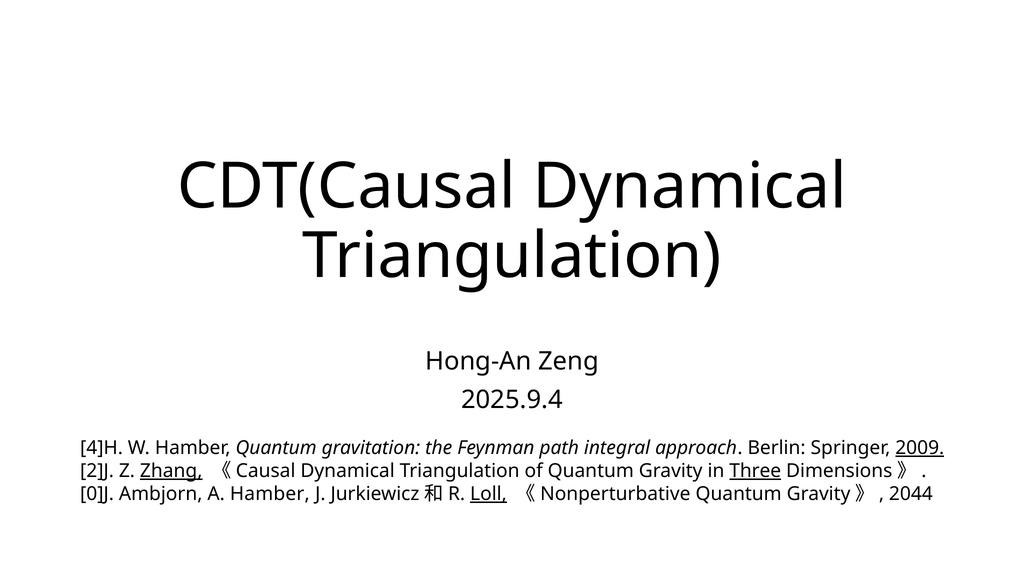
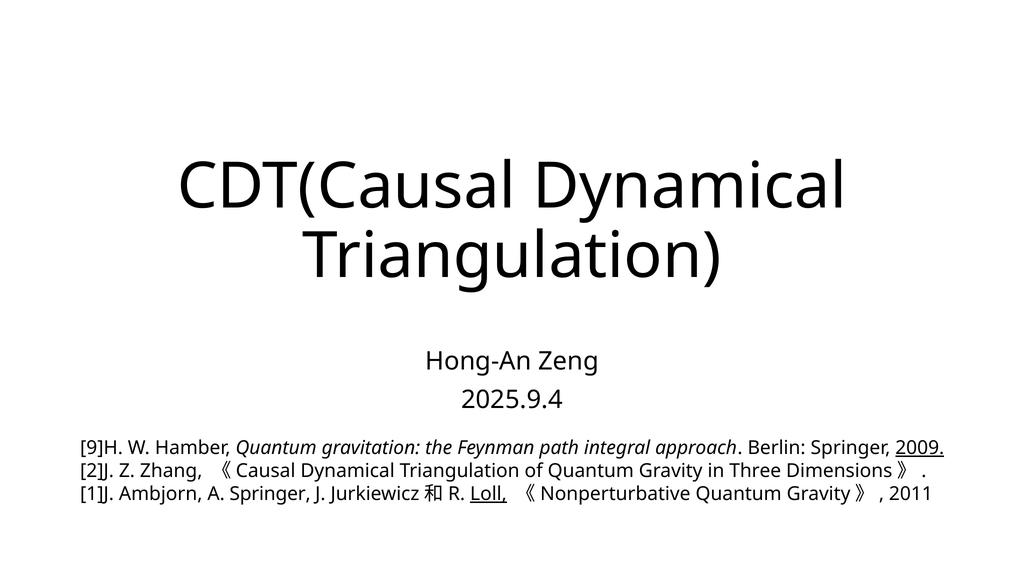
4]H: 4]H -> 9]H
Zhang underline: present -> none
Three underline: present -> none
0]J: 0]J -> 1]J
A Hamber: Hamber -> Springer
2044: 2044 -> 2011
